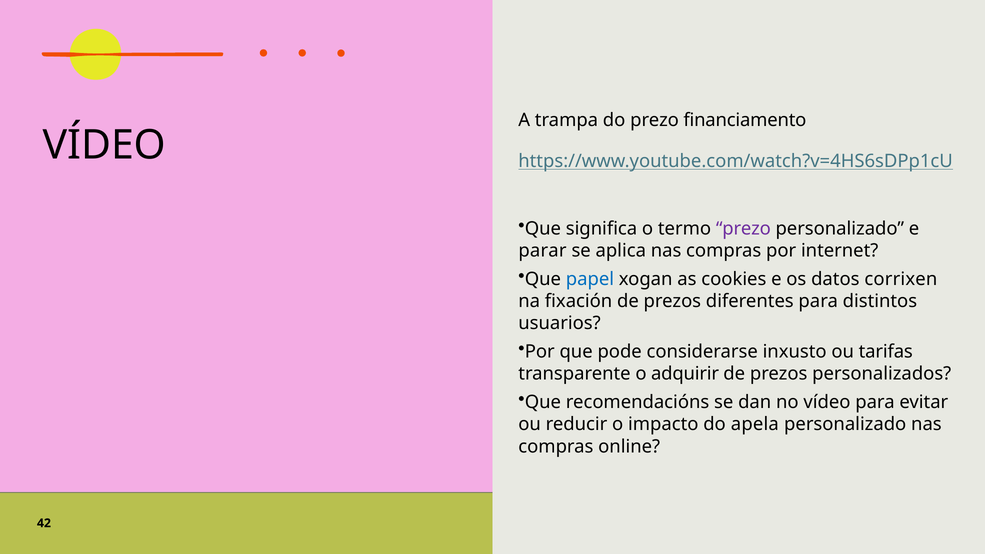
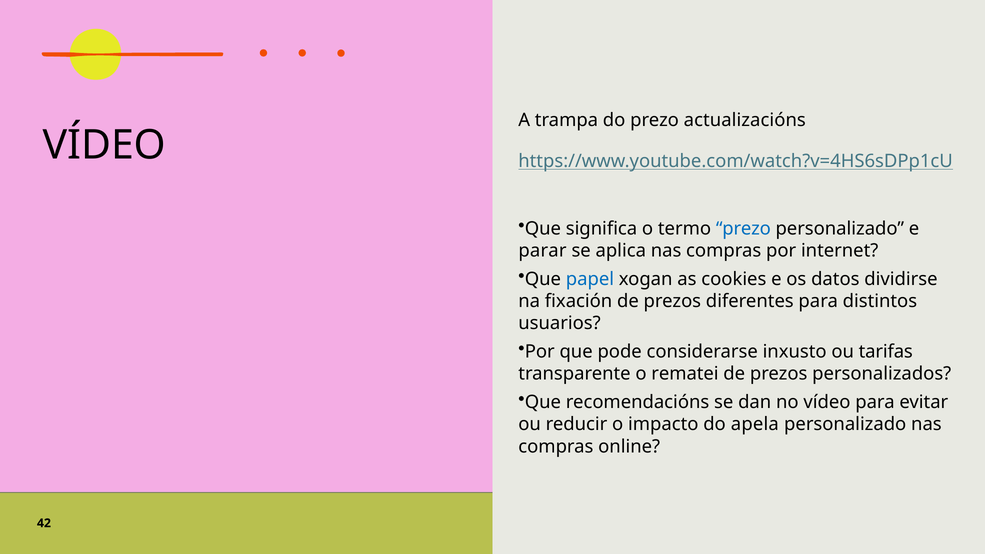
financiamento: financiamento -> actualizacións
prezo at (743, 229) colour: purple -> blue
corrixen: corrixen -> dividirse
adquirir: adquirir -> rematei
